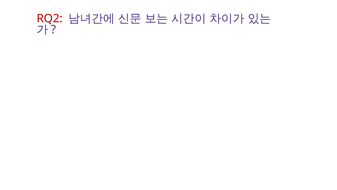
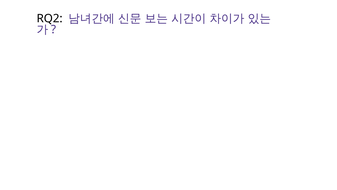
RQ2 colour: red -> black
